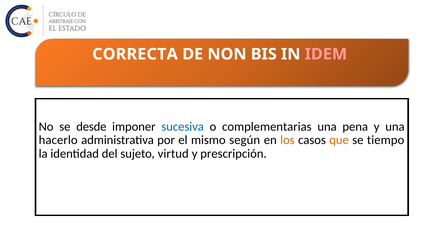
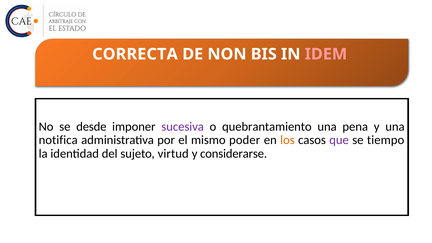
sucesiva colour: blue -> purple
complementarias: complementarias -> quebrantamiento
hacerlo: hacerlo -> notifica
según: según -> poder
que colour: orange -> purple
prescripción: prescripción -> considerarse
